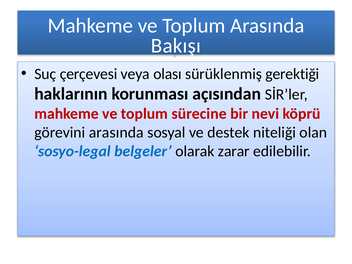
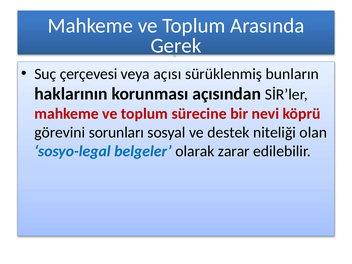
Bakışı: Bakışı -> Gerek
olası: olası -> açısı
gerektiği: gerektiği -> bunların
görevini arasında: arasında -> sorunları
